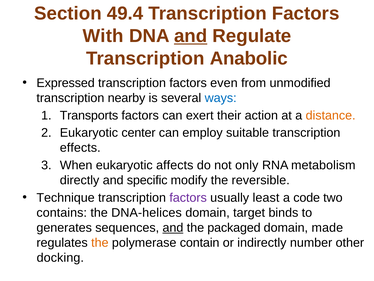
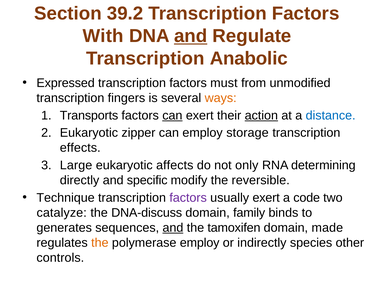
49.4: 49.4 -> 39.2
even: even -> must
nearby: nearby -> fingers
ways colour: blue -> orange
can at (172, 115) underline: none -> present
action underline: none -> present
distance colour: orange -> blue
center: center -> zipper
suitable: suitable -> storage
When: When -> Large
metabolism: metabolism -> determining
usually least: least -> exert
contains: contains -> catalyze
DNA-helices: DNA-helices -> DNA-discuss
target: target -> family
packaged: packaged -> tamoxifen
polymerase contain: contain -> employ
number: number -> species
docking: docking -> controls
